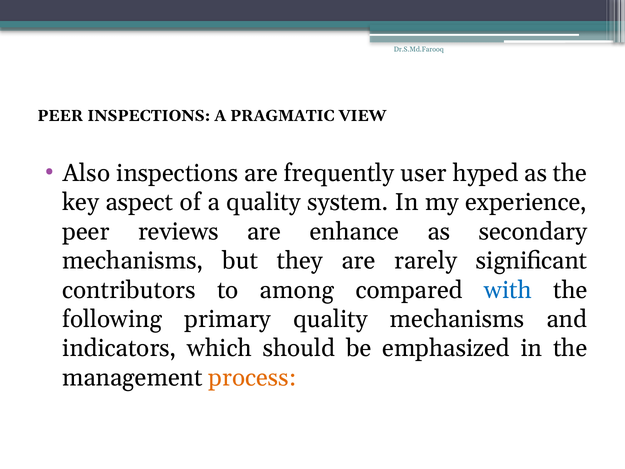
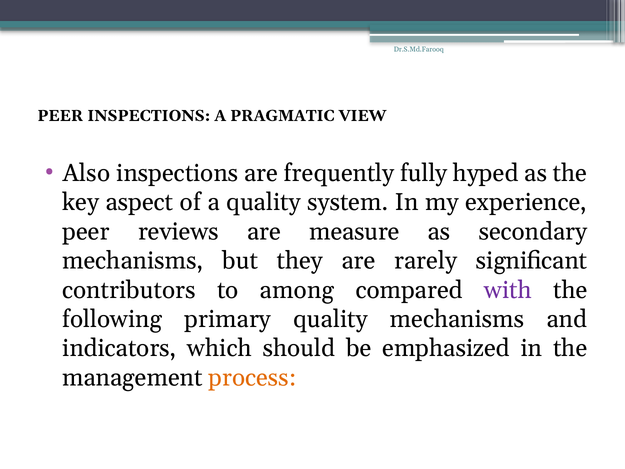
user: user -> fully
enhance: enhance -> measure
with colour: blue -> purple
